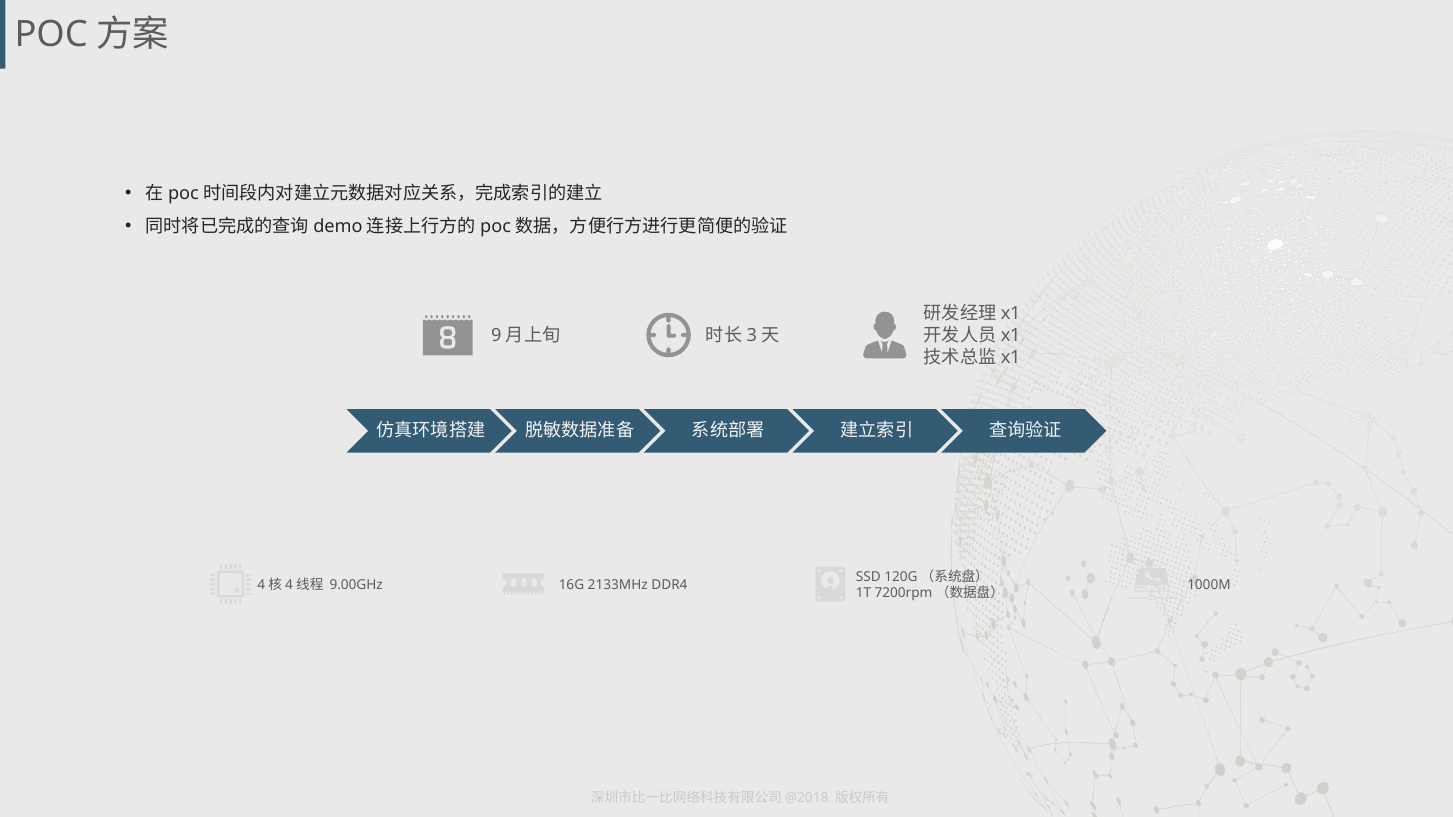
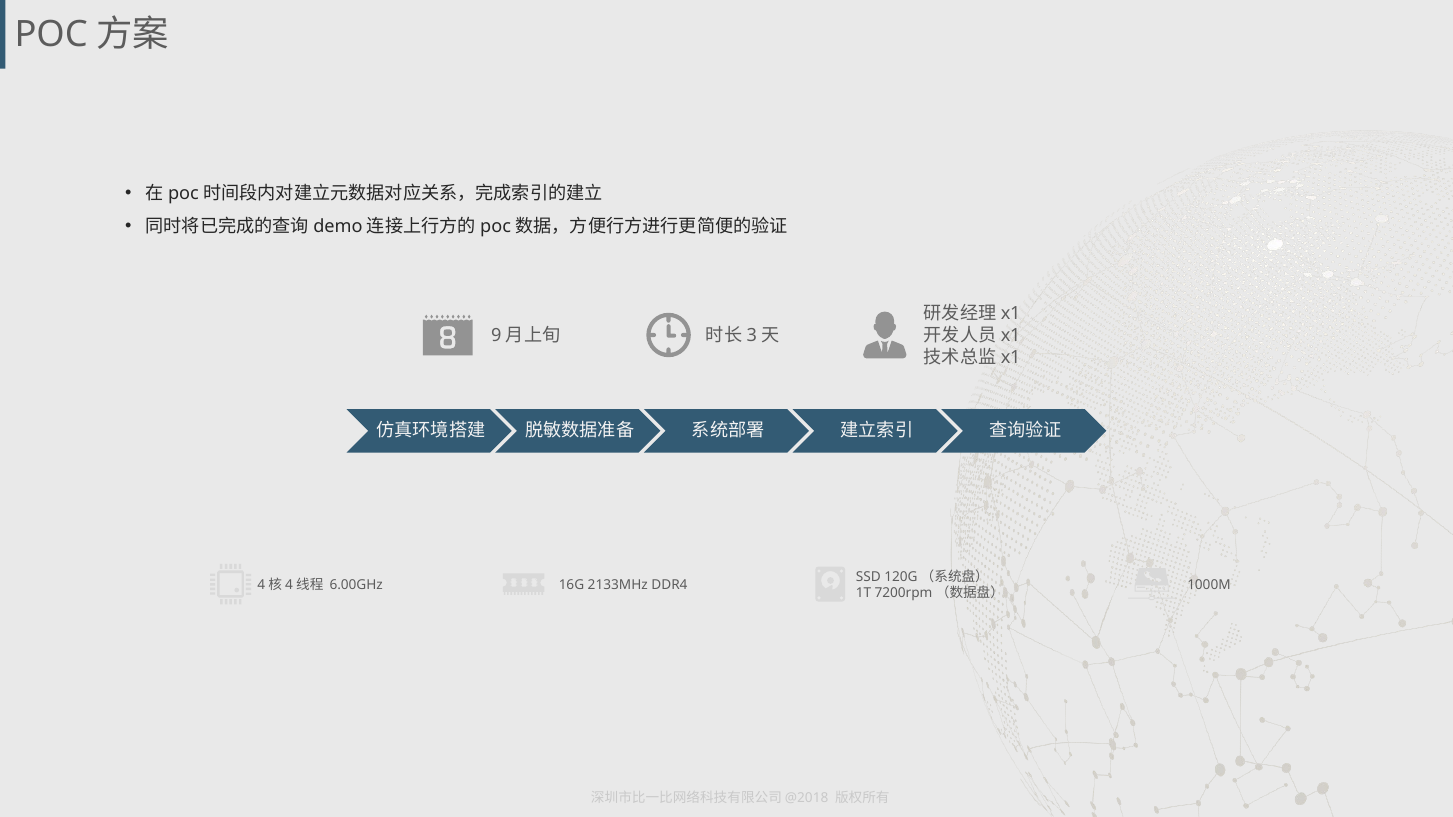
9.00GHz: 9.00GHz -> 6.00GHz
